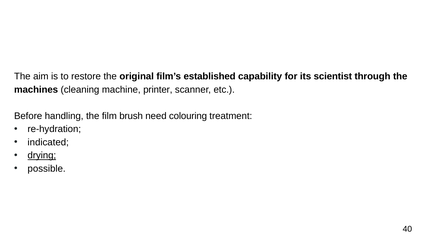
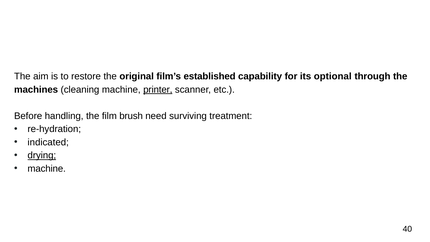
scientist: scientist -> optional
printer underline: none -> present
colouring: colouring -> surviving
possible at (47, 169): possible -> machine
